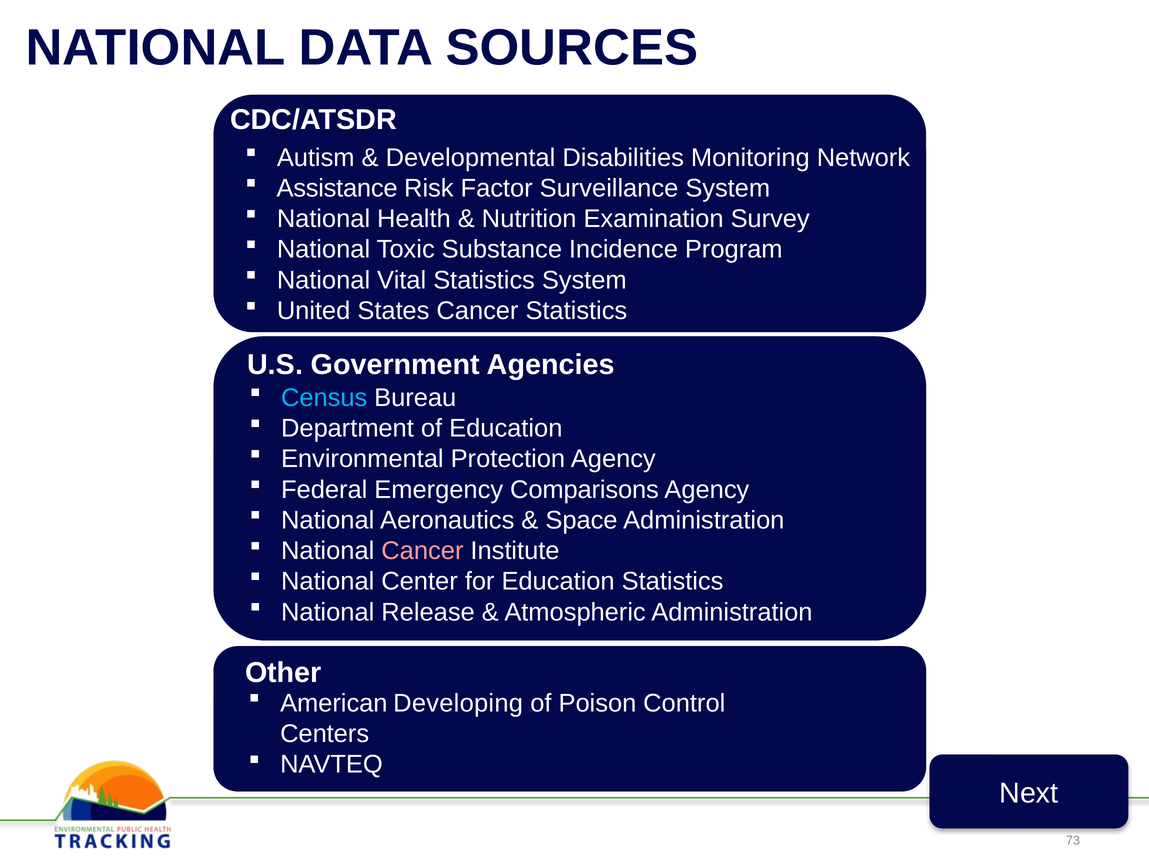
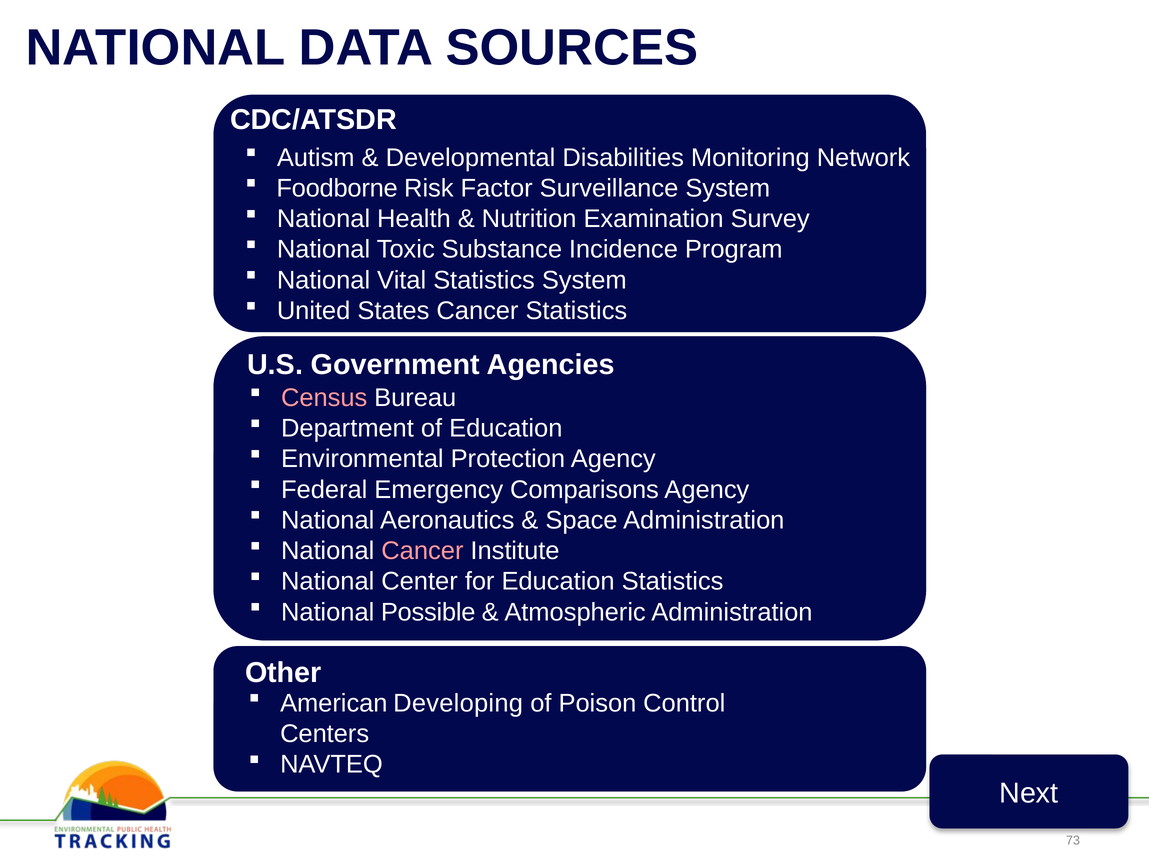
Assistance: Assistance -> Foodborne
Census colour: light blue -> pink
Release: Release -> Possible
